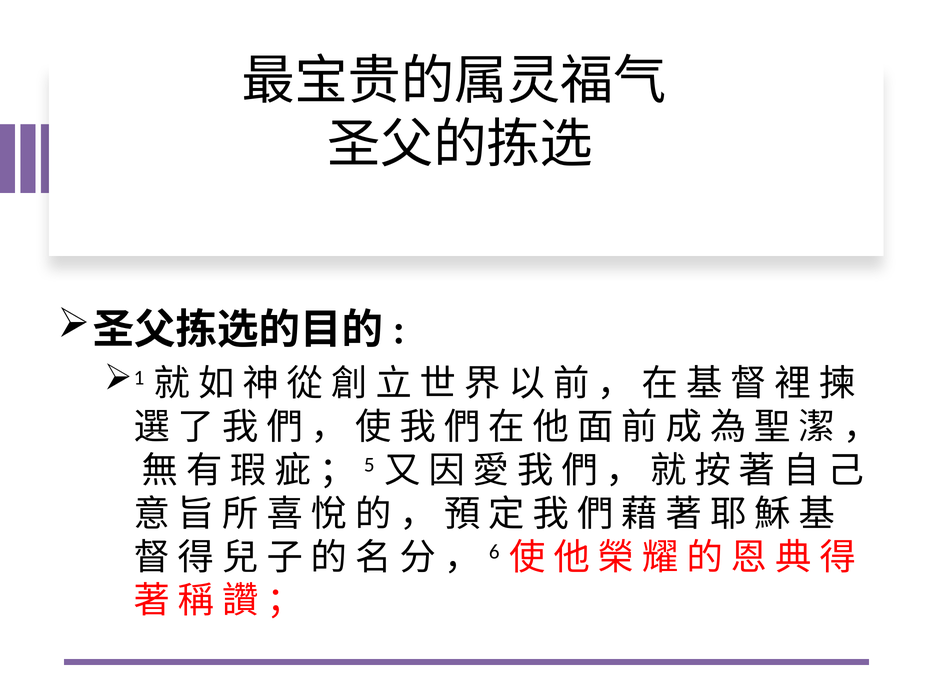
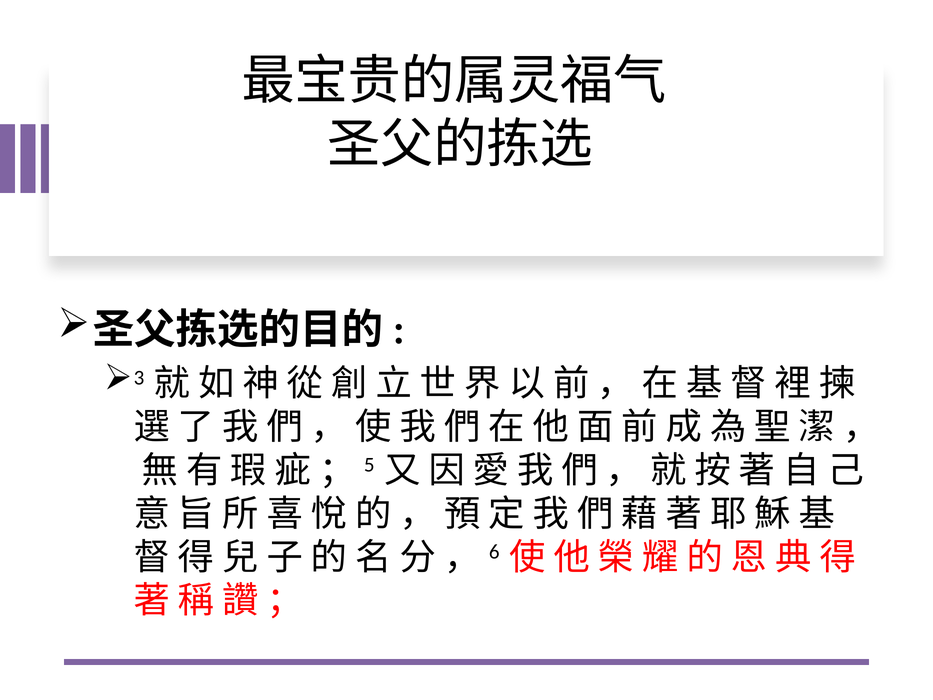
1: 1 -> 3
